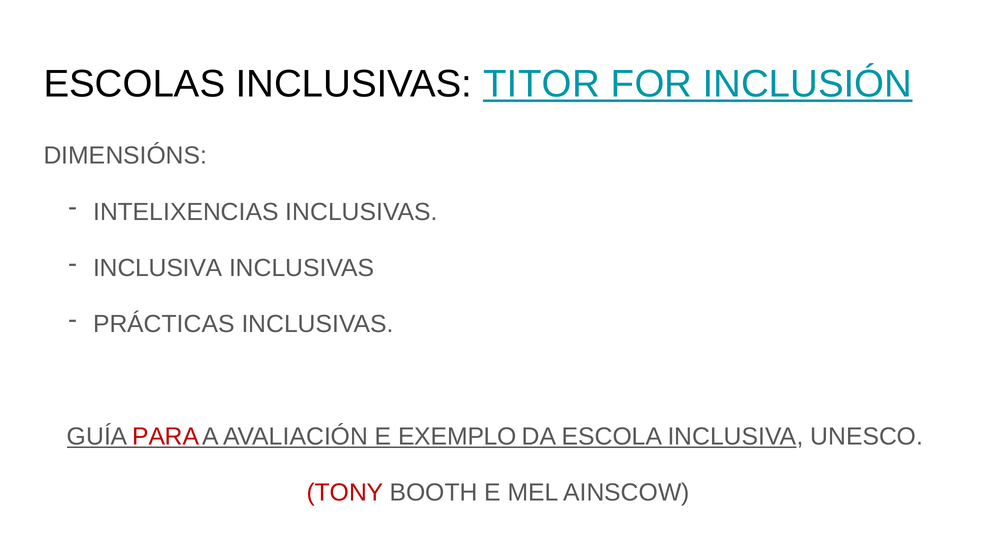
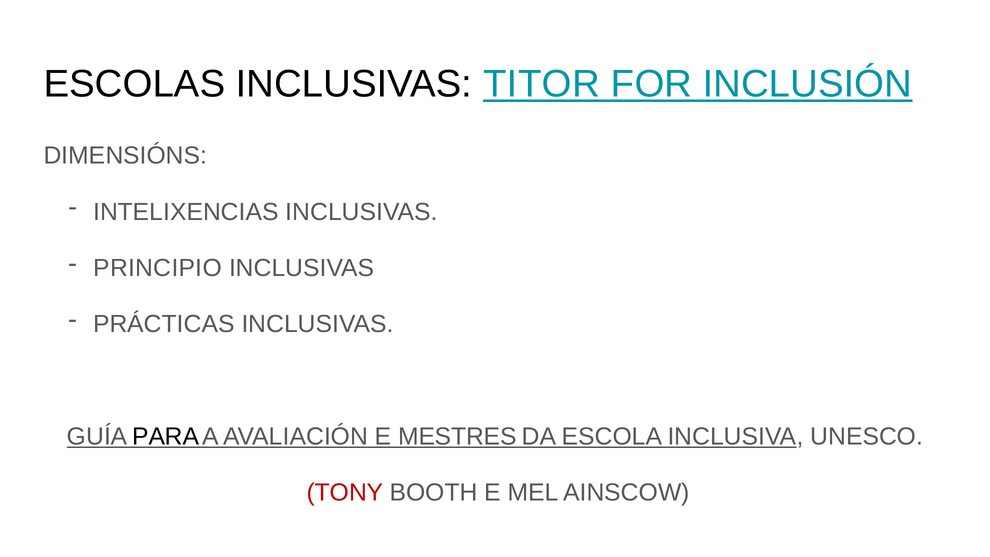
INCLUSIVA at (158, 268): INCLUSIVA -> PRINCIPIO
PARA colour: red -> black
EXEMPLO: EXEMPLO -> MESTRES
